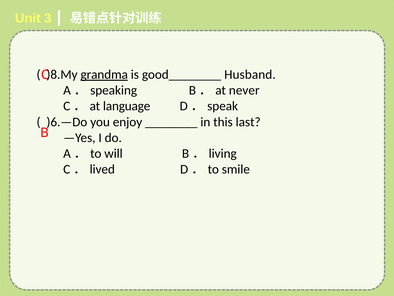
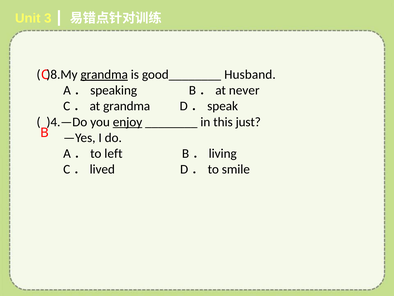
C．at language: language -> grandma
)6.—Do: )6.—Do -> )4.—Do
enjoy underline: none -> present
last: last -> just
will: will -> left
